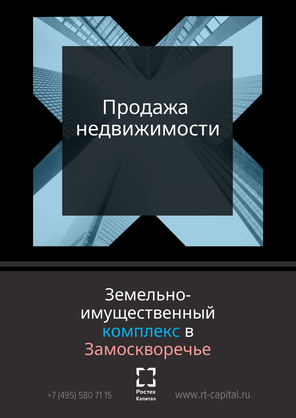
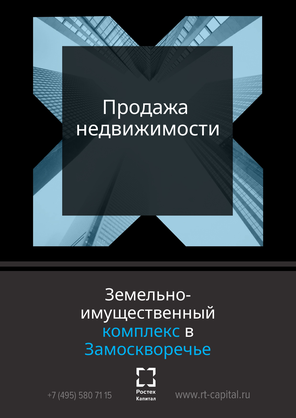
Замоскворечье colour: pink -> light blue
